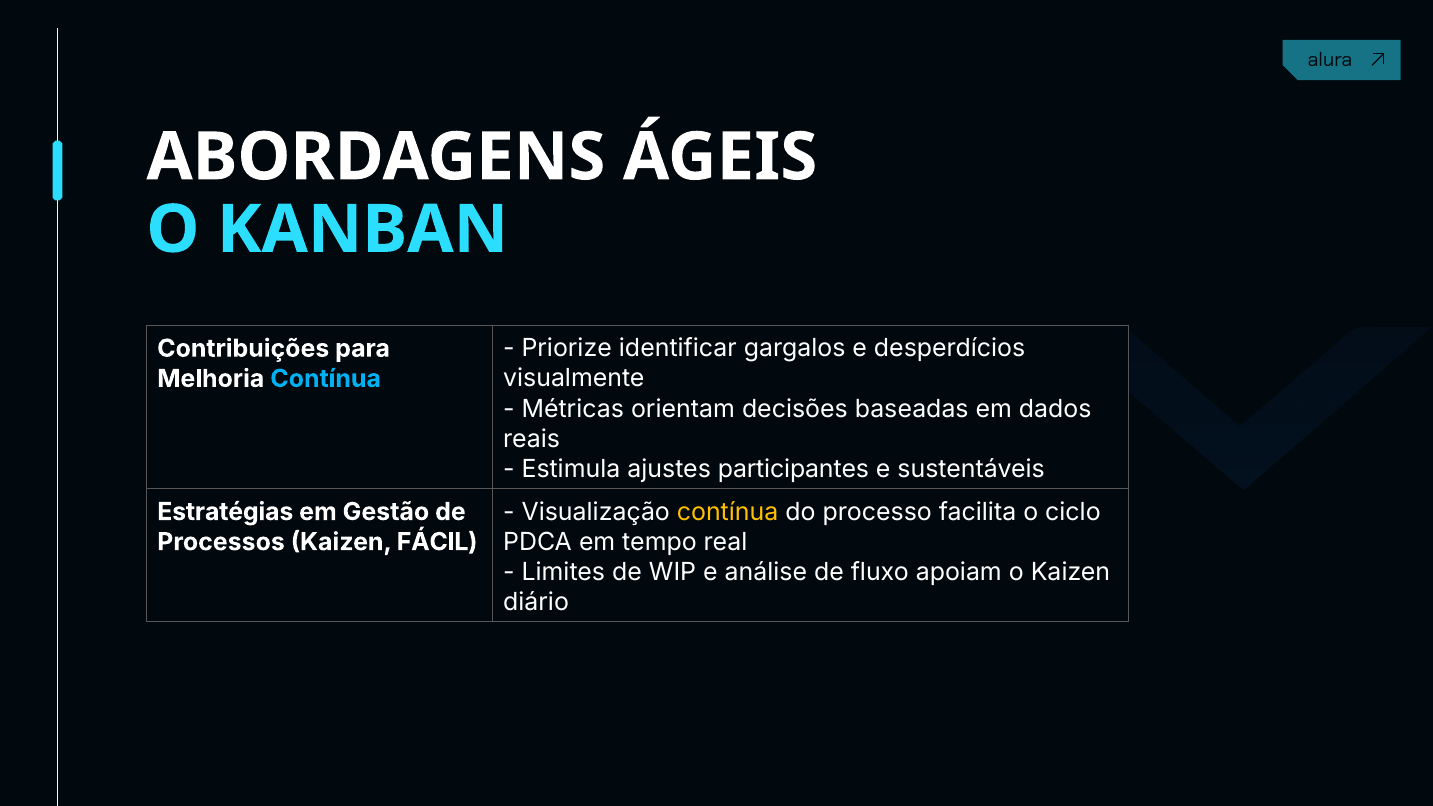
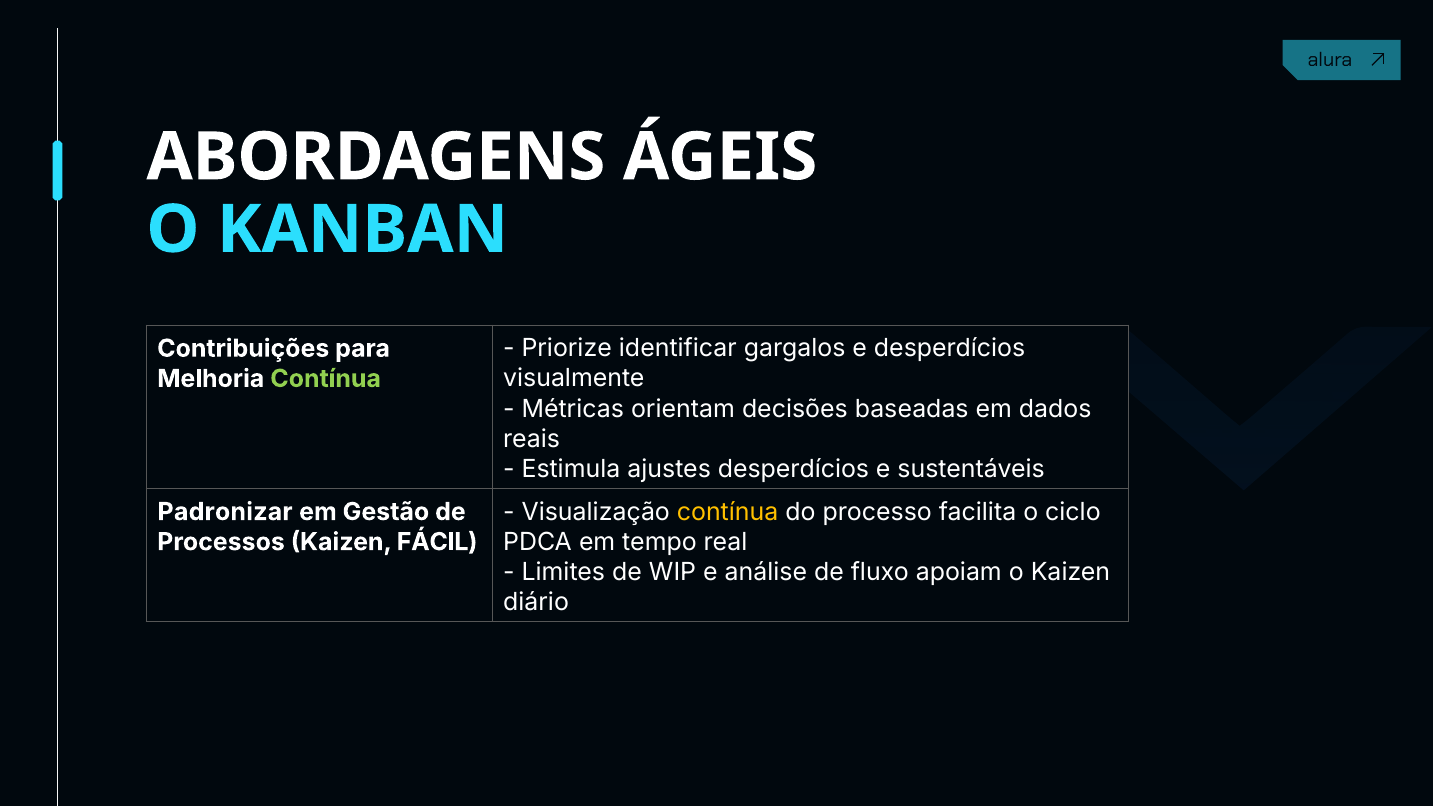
Contínua at (326, 379) colour: light blue -> light green
ajustes participantes: participantes -> desperdícios
Estratégias: Estratégias -> Padronizar
